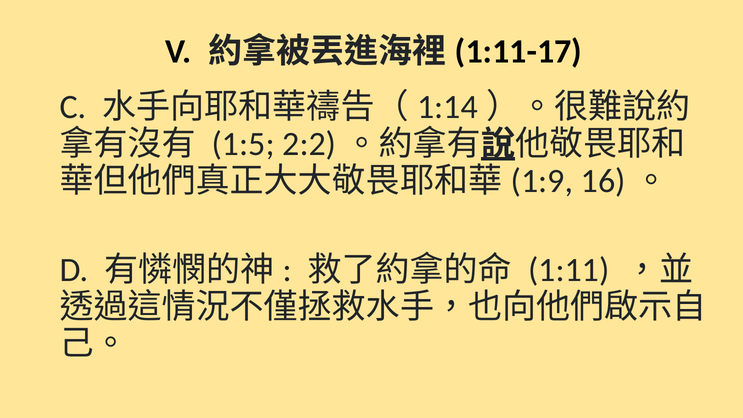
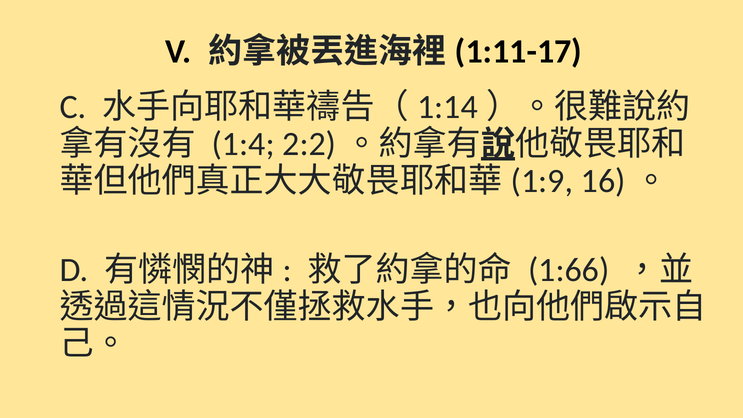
1:5: 1:5 -> 1:4
1:11: 1:11 -> 1:66
